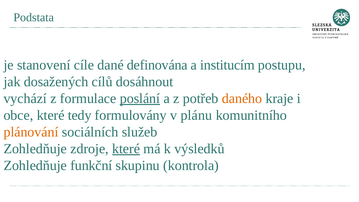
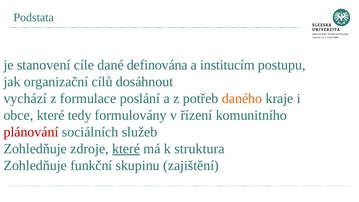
dosažených: dosažených -> organizační
poslání underline: present -> none
plánu: plánu -> řízení
plánování colour: orange -> red
výsledků: výsledků -> struktura
kontrola: kontrola -> zajištění
